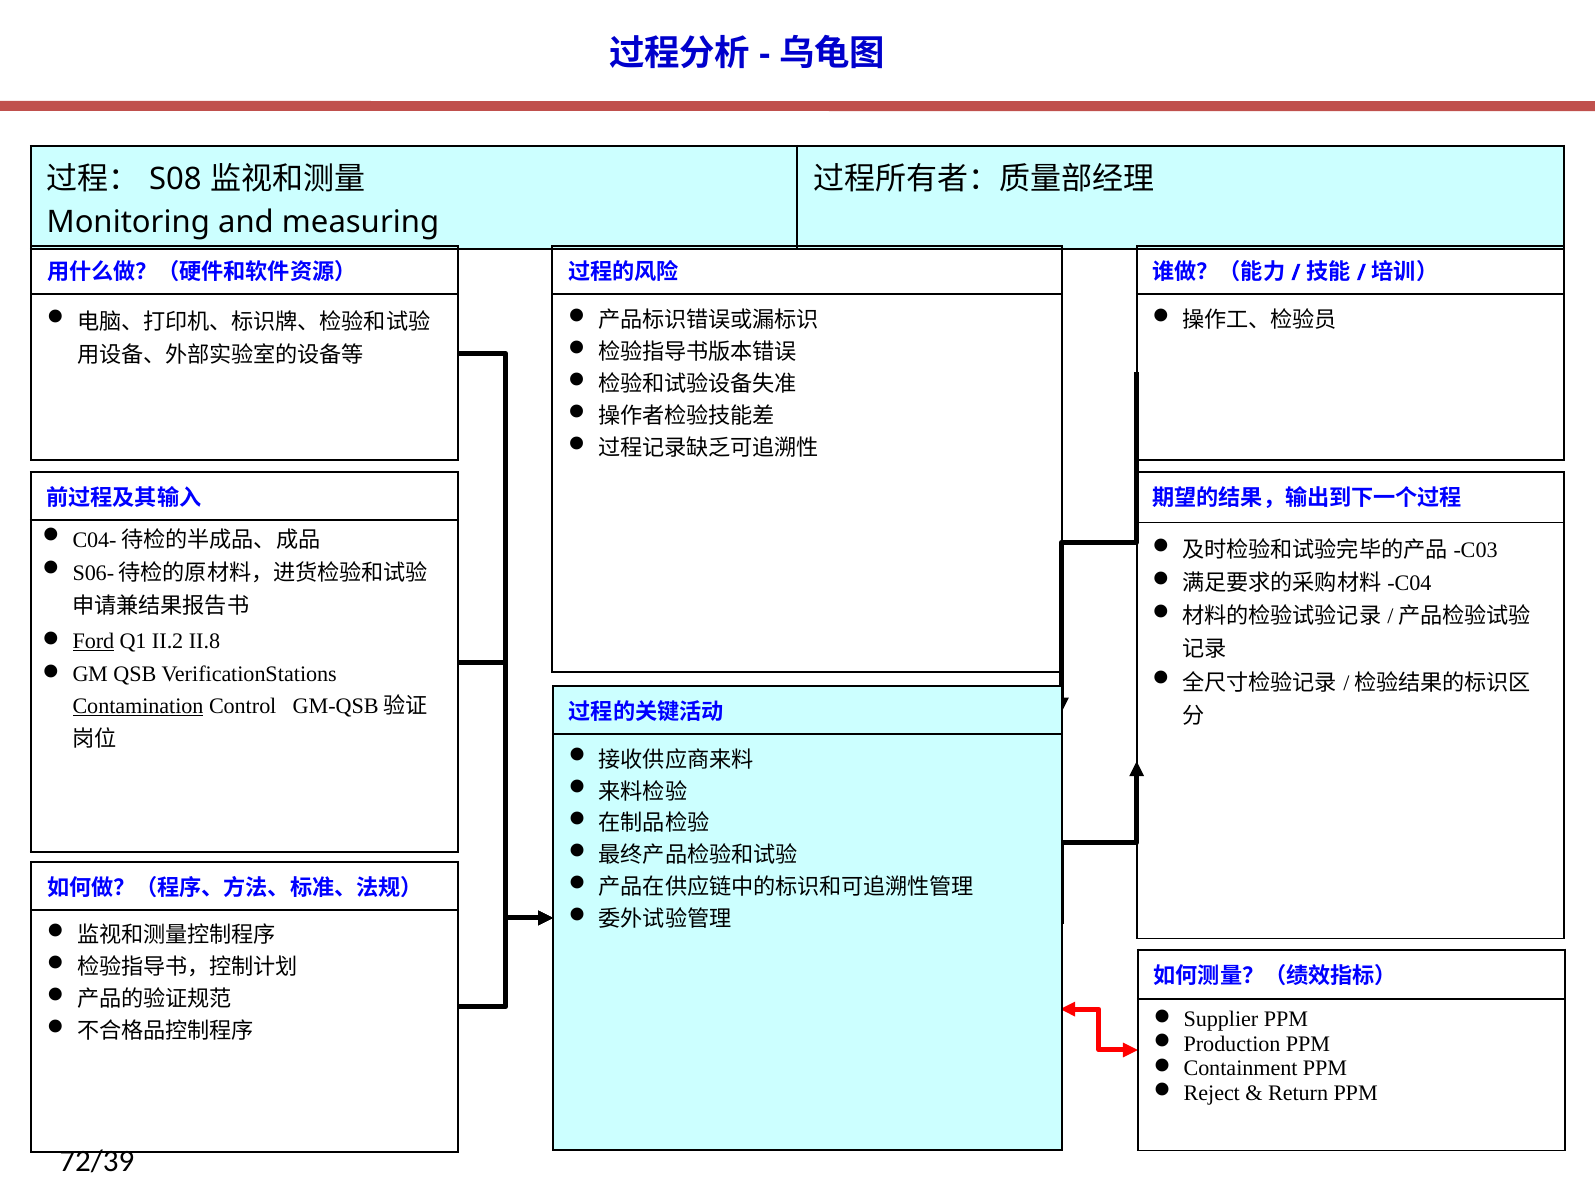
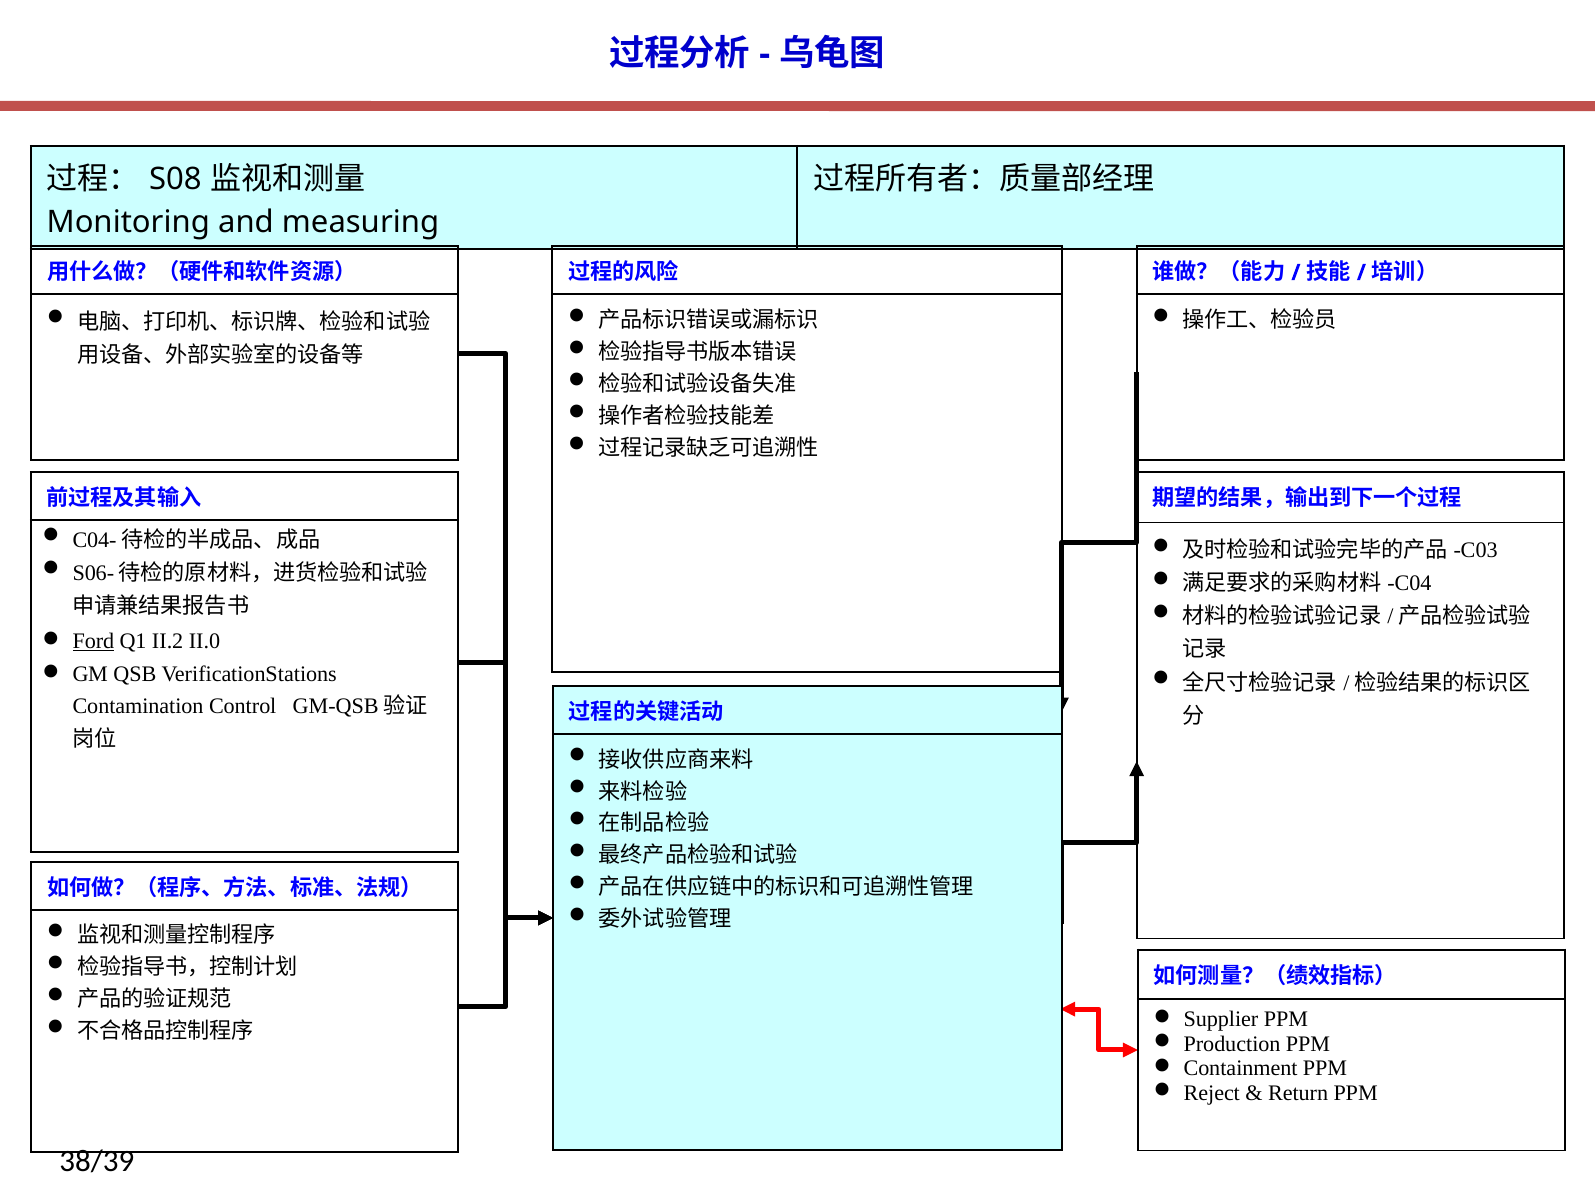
II.8: II.8 -> II.0
Contamination underline: present -> none
72/39: 72/39 -> 38/39
